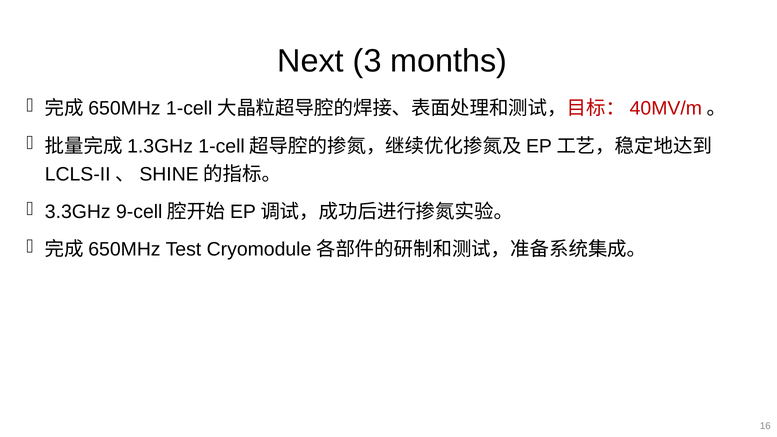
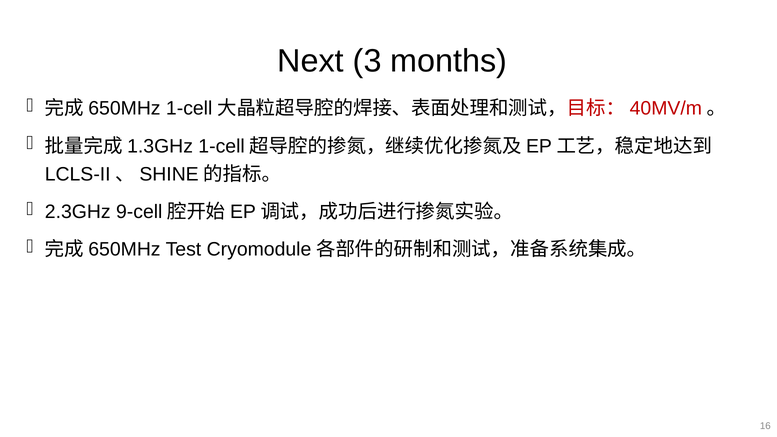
3.3GHz: 3.3GHz -> 2.3GHz
